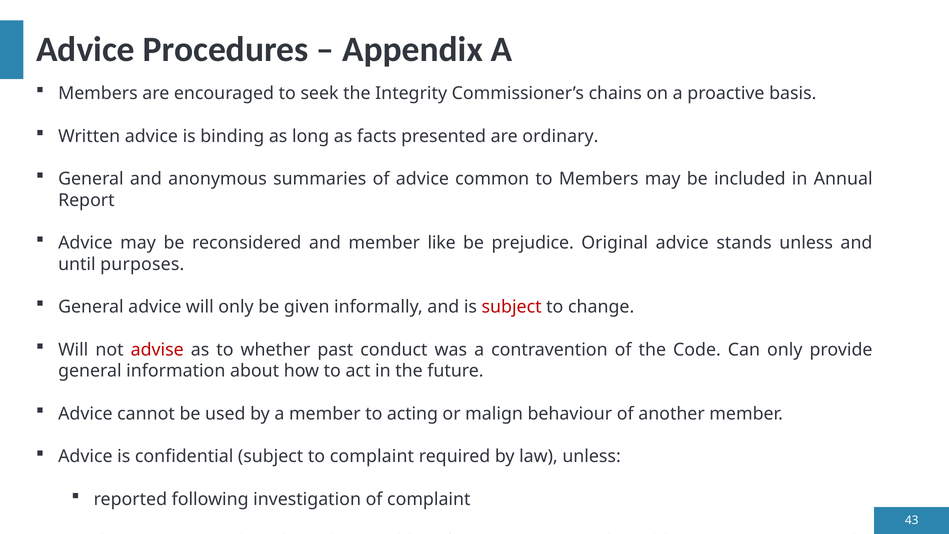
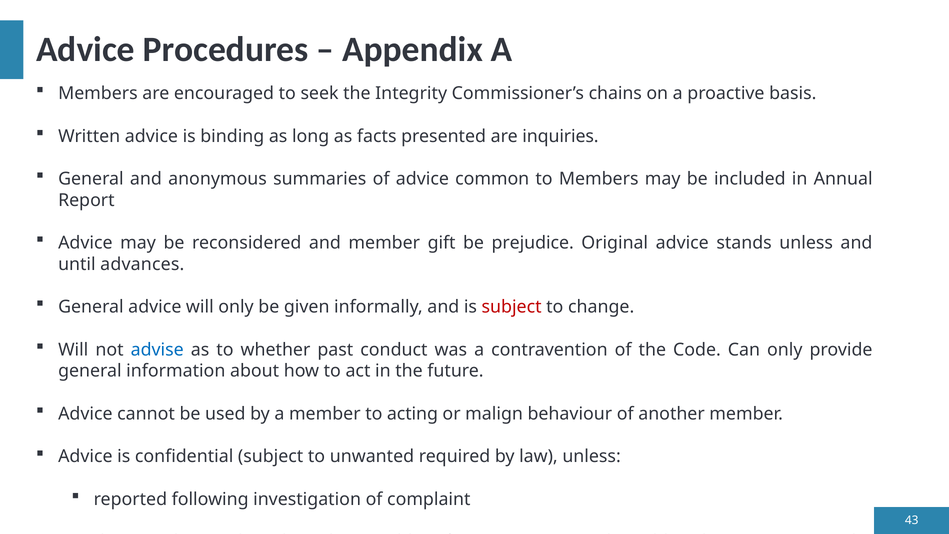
ordinary: ordinary -> inquiries
like: like -> gift
purposes: purposes -> advances
advise colour: red -> blue
to complaint: complaint -> unwanted
